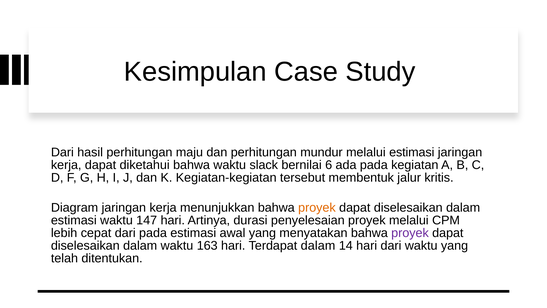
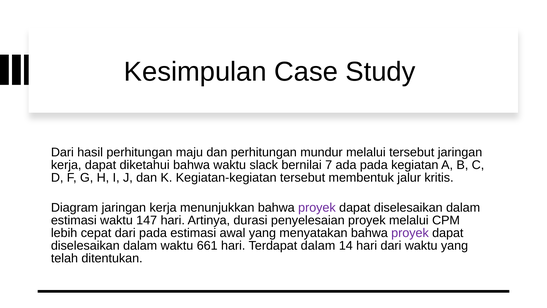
melalui estimasi: estimasi -> tersebut
6: 6 -> 7
proyek at (317, 208) colour: orange -> purple
163: 163 -> 661
